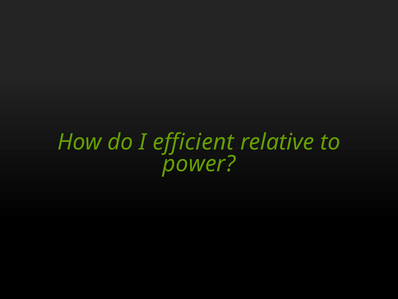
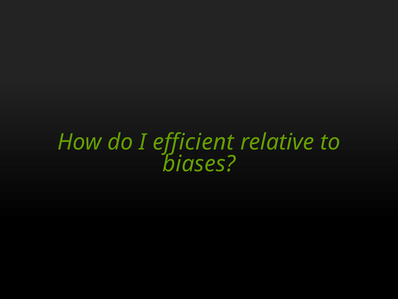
power: power -> biases
